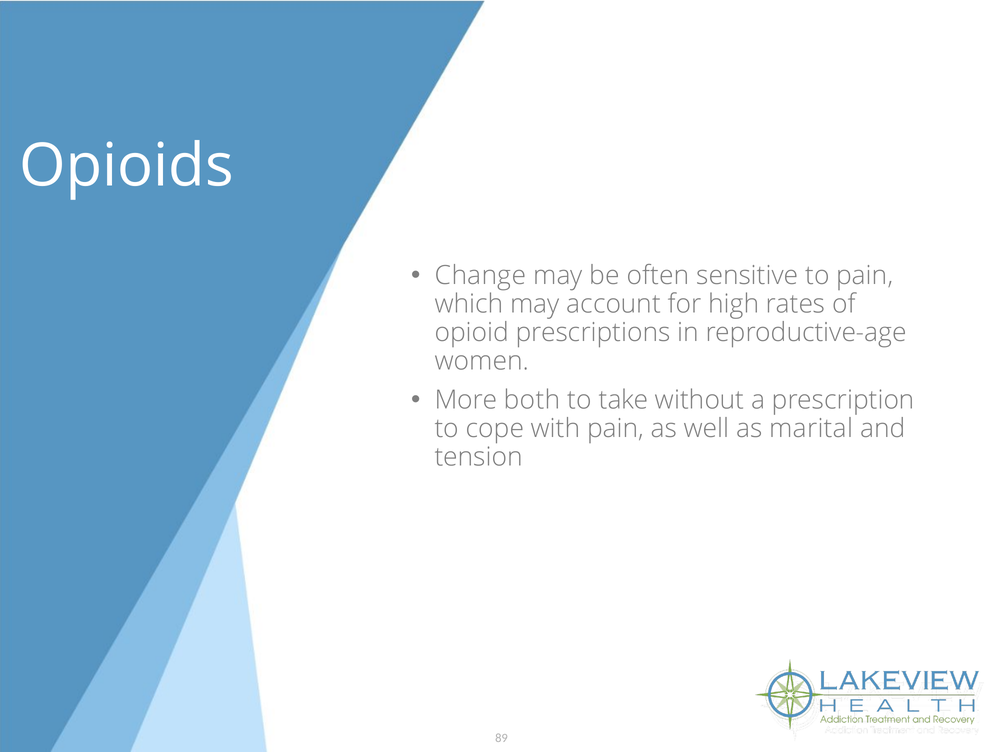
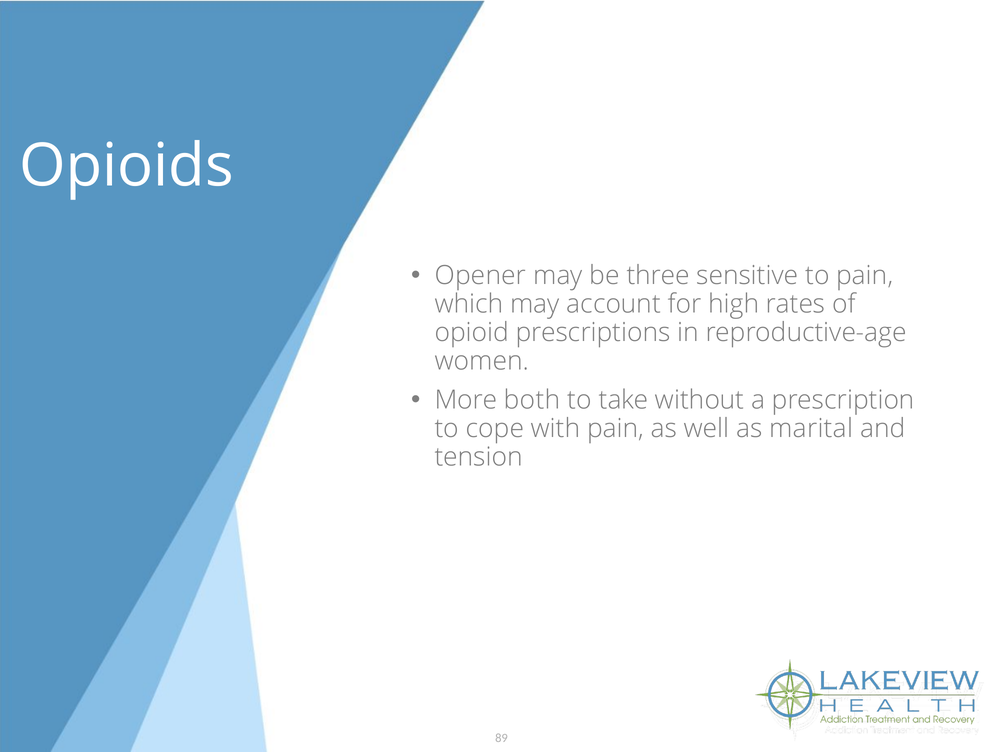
Change: Change -> Opener
often: often -> three
